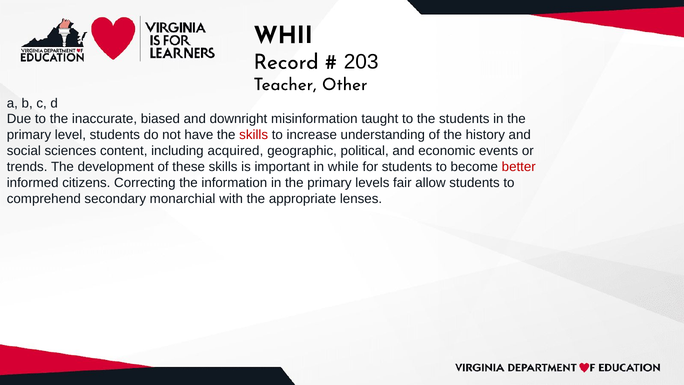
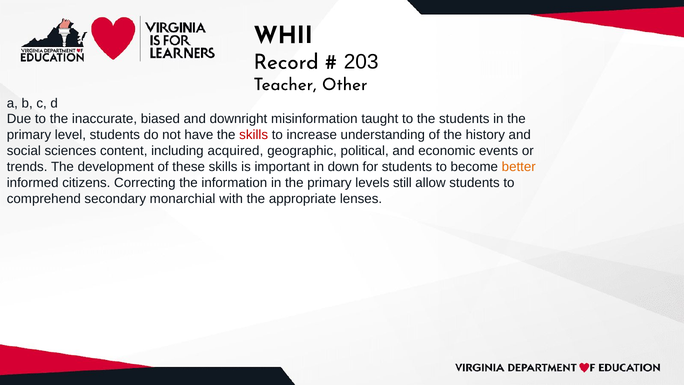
while: while -> down
better colour: red -> orange
fair: fair -> still
